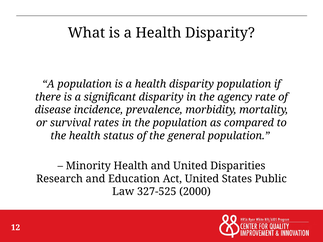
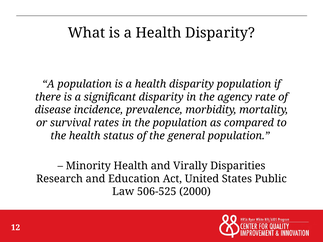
and United: United -> Virally
327-525: 327-525 -> 506-525
